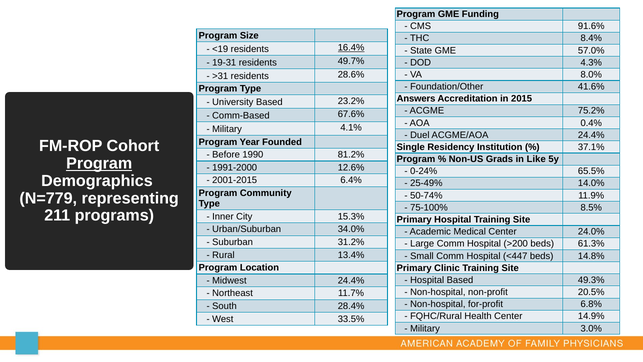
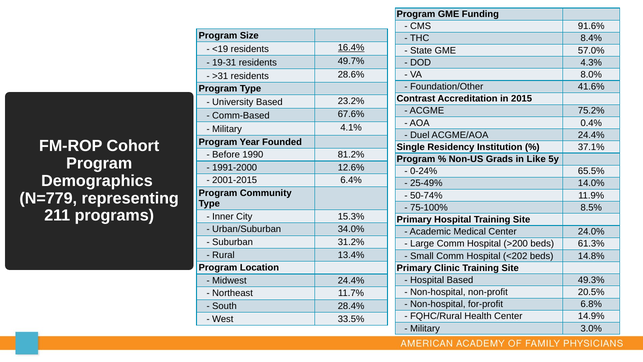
Answers: Answers -> Contrast
Program at (99, 163) underline: present -> none
<447: <447 -> <202
